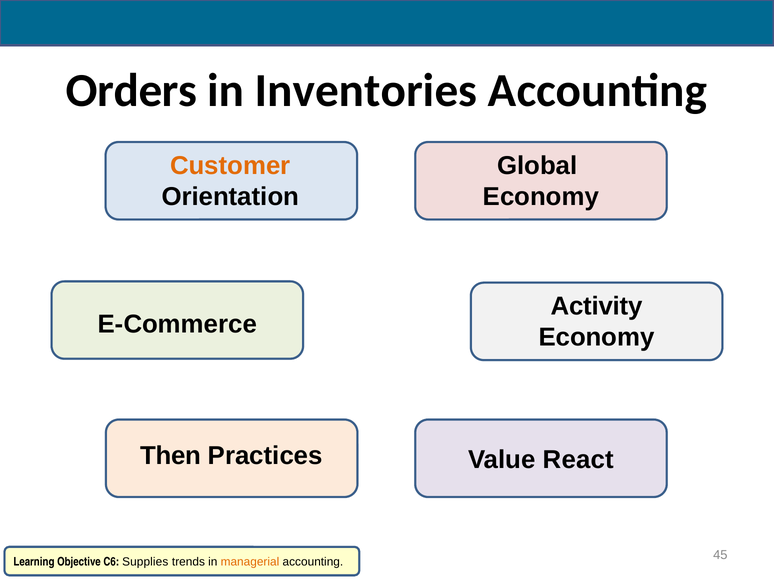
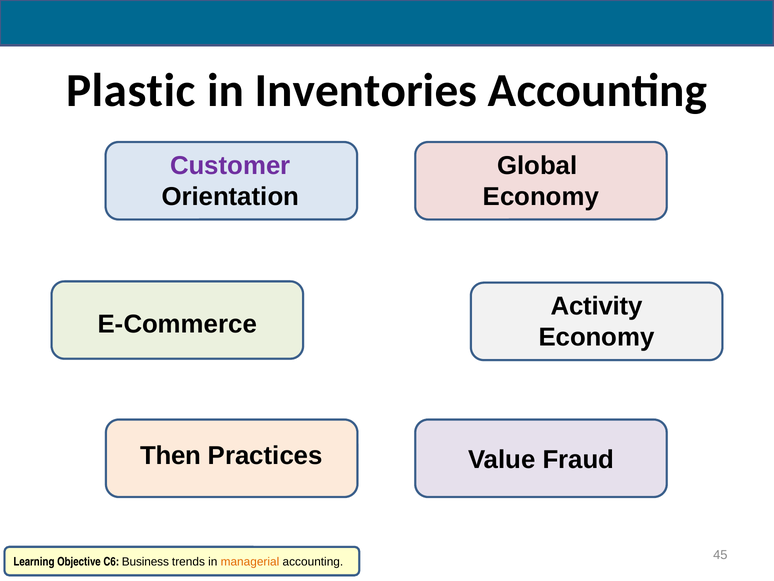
Orders: Orders -> Plastic
Customer colour: orange -> purple
React: React -> Fraud
Supplies: Supplies -> Business
